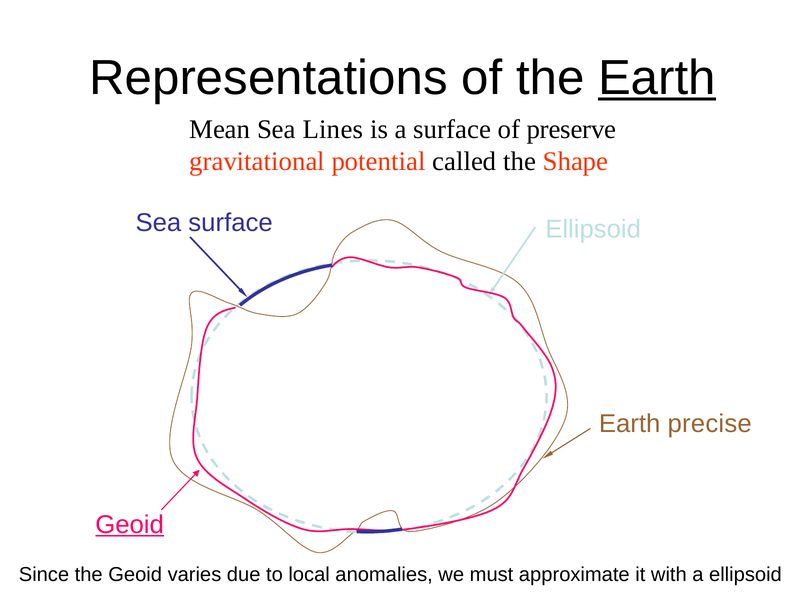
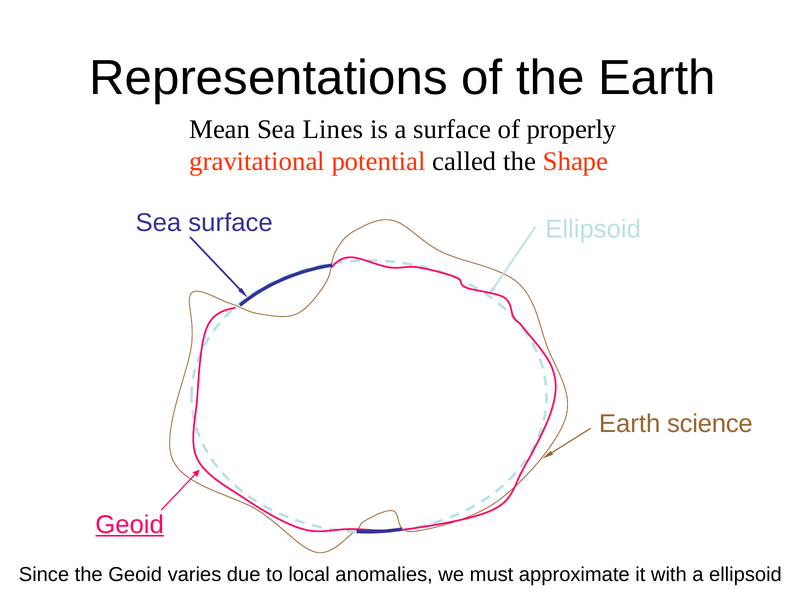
Earth at (657, 78) underline: present -> none
preserve: preserve -> properly
precise: precise -> science
